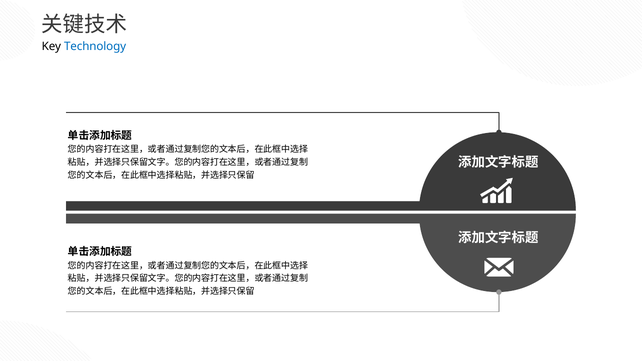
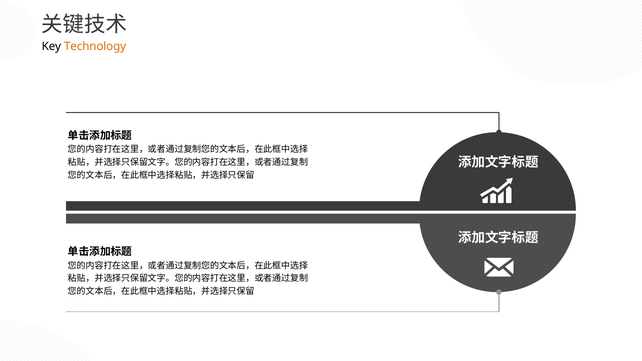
Technology colour: blue -> orange
